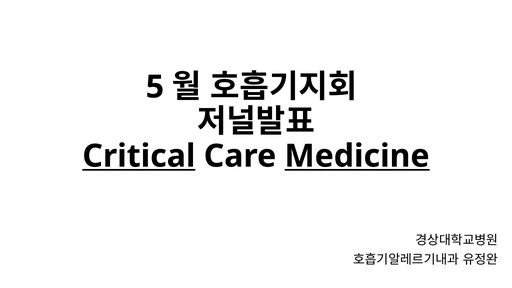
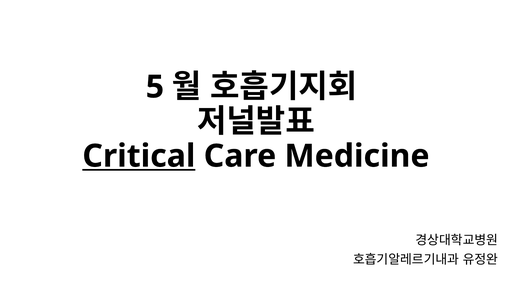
Medicine underline: present -> none
